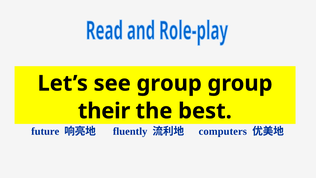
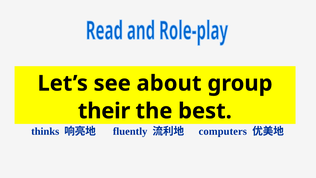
see group: group -> about
future: future -> thinks
